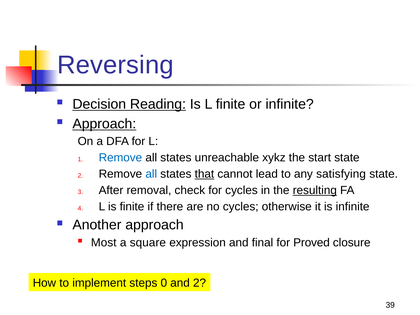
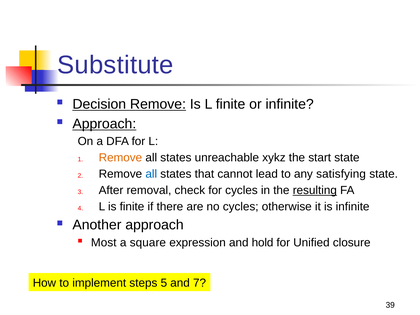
Reversing: Reversing -> Substitute
Decision Reading: Reading -> Remove
Remove at (120, 158) colour: blue -> orange
that underline: present -> none
final: final -> hold
Proved: Proved -> Unified
0: 0 -> 5
and 2: 2 -> 7
